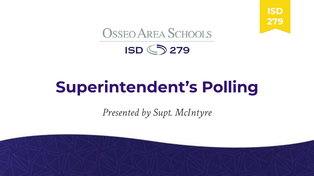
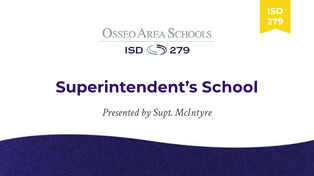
Polling: Polling -> School
